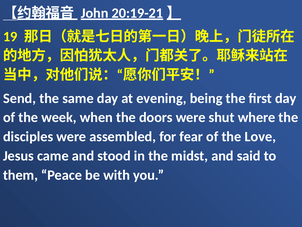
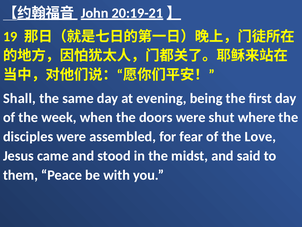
Send: Send -> Shall
